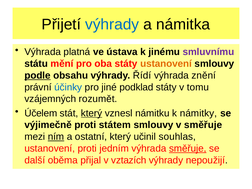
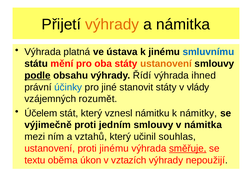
výhrady at (112, 24) colour: blue -> orange
smluvnímu colour: purple -> blue
znění: znění -> ihned
podklad: podklad -> stanovit
tomu: tomu -> vlády
který at (92, 113) underline: present -> none
státem: státem -> jedním
v směřuje: směřuje -> námitka
ním underline: present -> none
ostatní: ostatní -> vztahů
proti jedním: jedním -> jinému
další: další -> textu
přijal: přijal -> úkon
